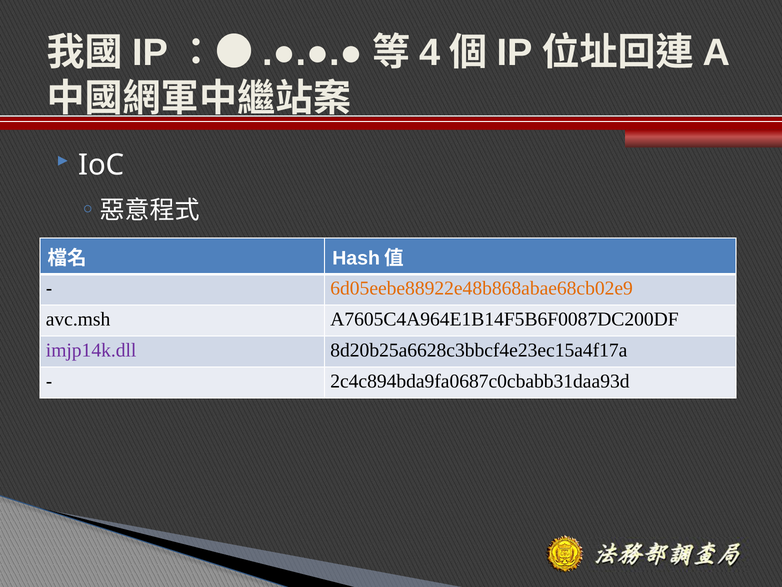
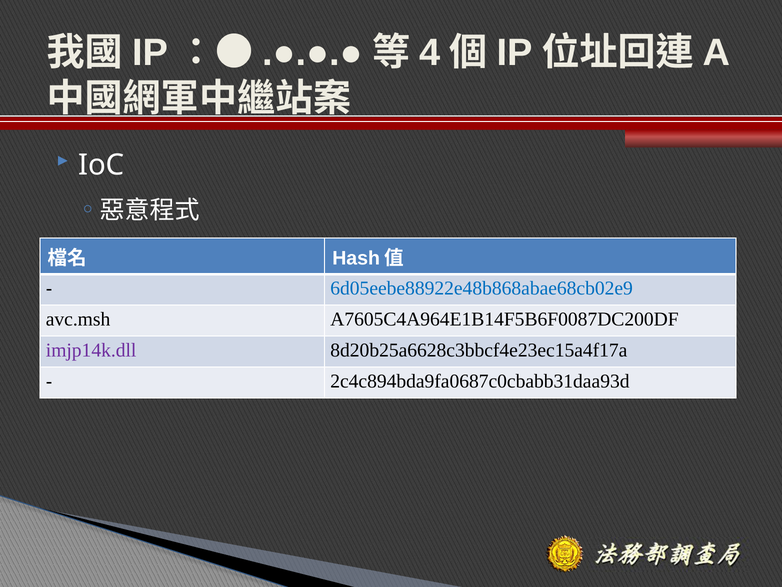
6d05eebe88922e48b868abae68cb02e9 colour: orange -> blue
